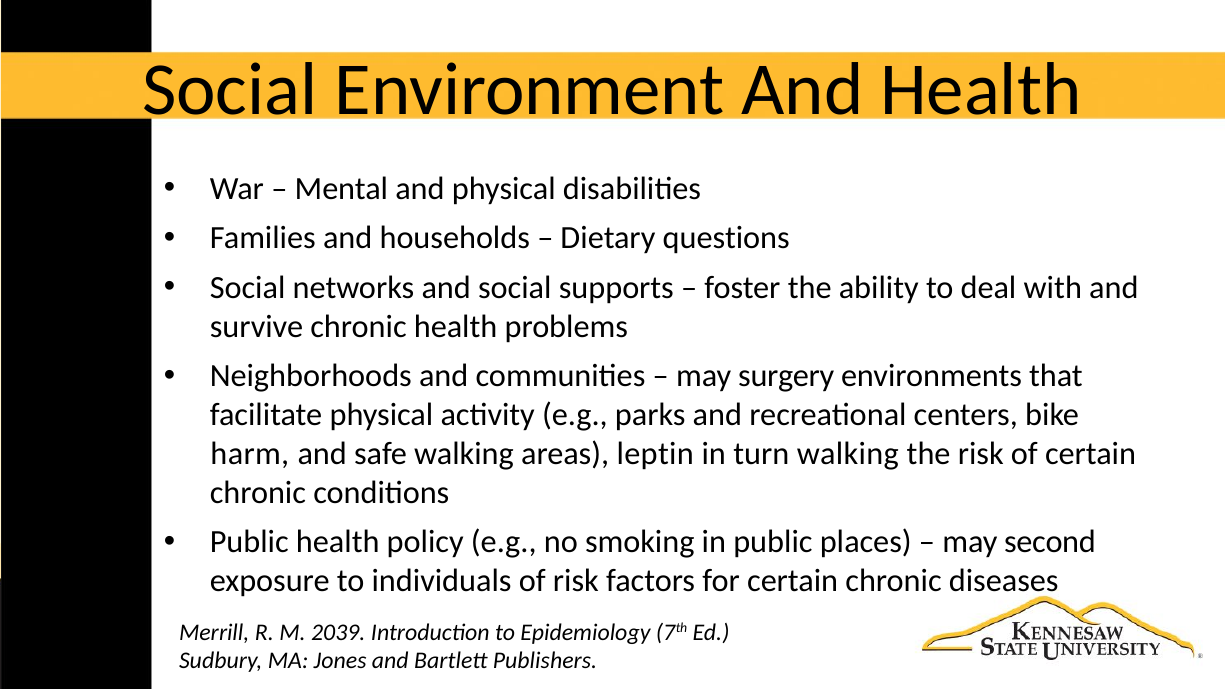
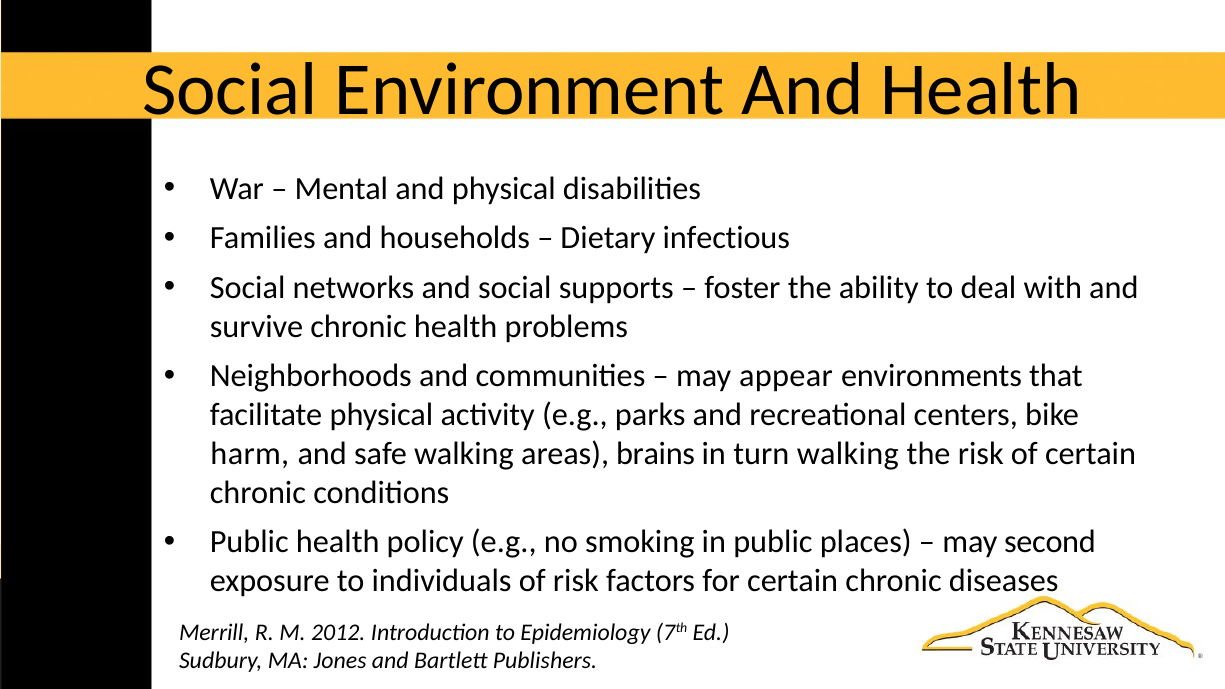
questions: questions -> infectious
surgery: surgery -> appear
leptin: leptin -> brains
2039: 2039 -> 2012
